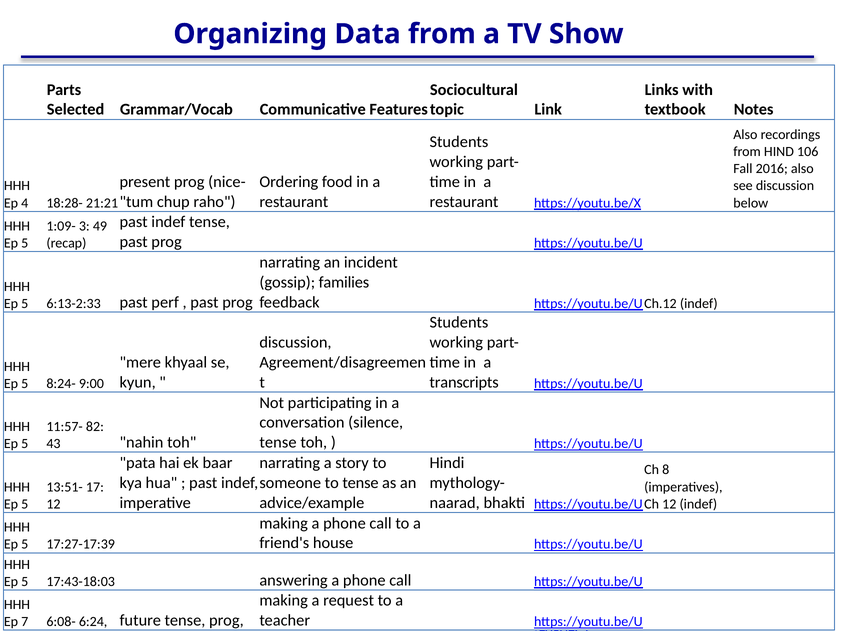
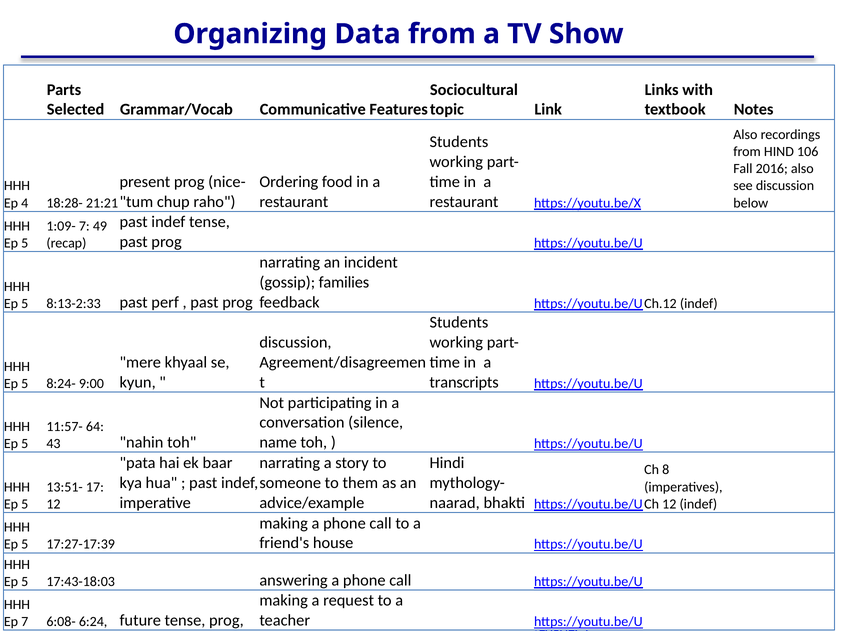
1:09- 3: 3 -> 7
6:13-2:33: 6:13-2:33 -> 8:13-2:33
82: 82 -> 64
tense at (278, 443): tense -> name
to tense: tense -> them
